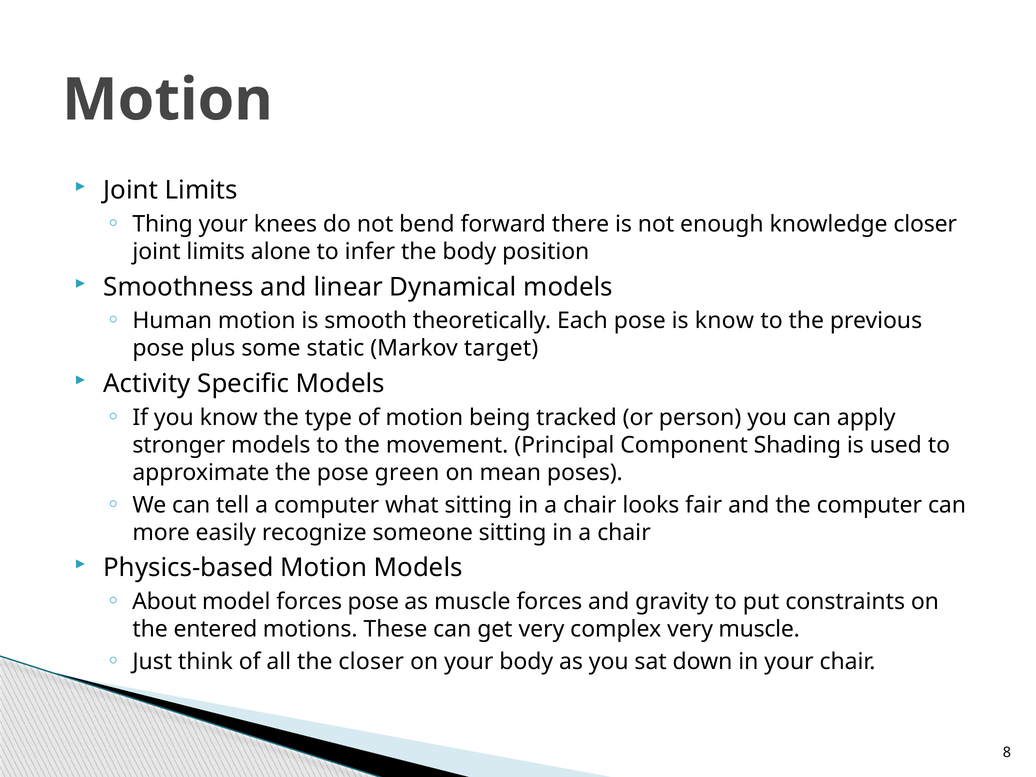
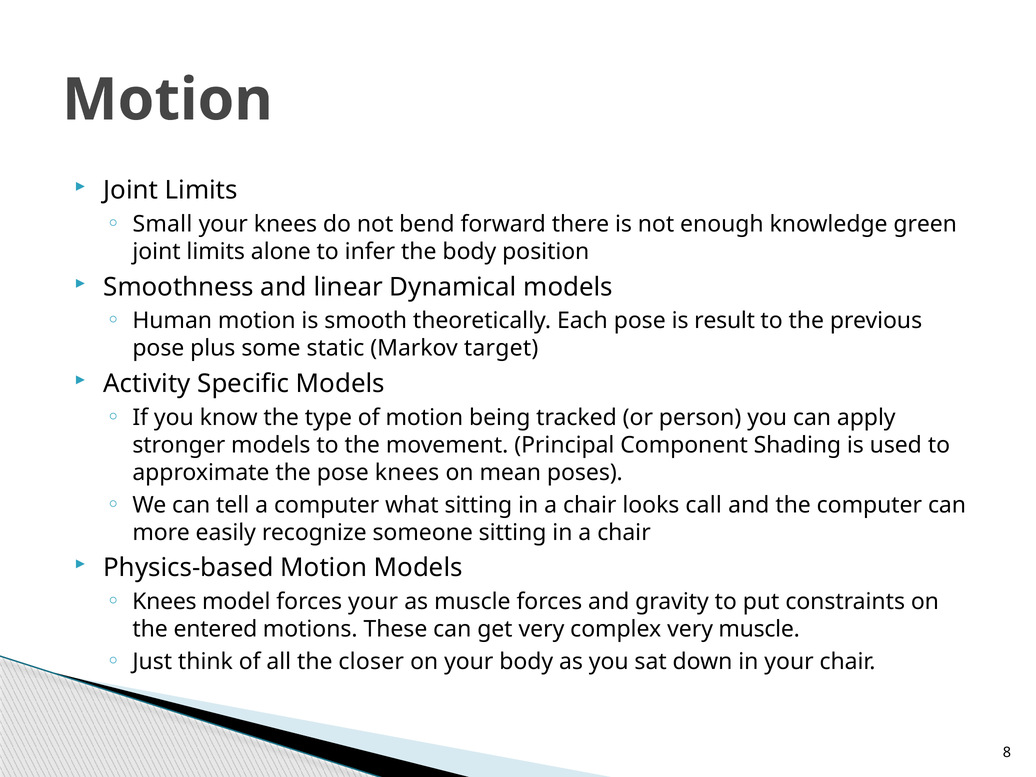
Thing: Thing -> Small
knowledge closer: closer -> green
is know: know -> result
pose green: green -> knees
fair: fair -> call
About at (164, 602): About -> Knees
forces pose: pose -> your
